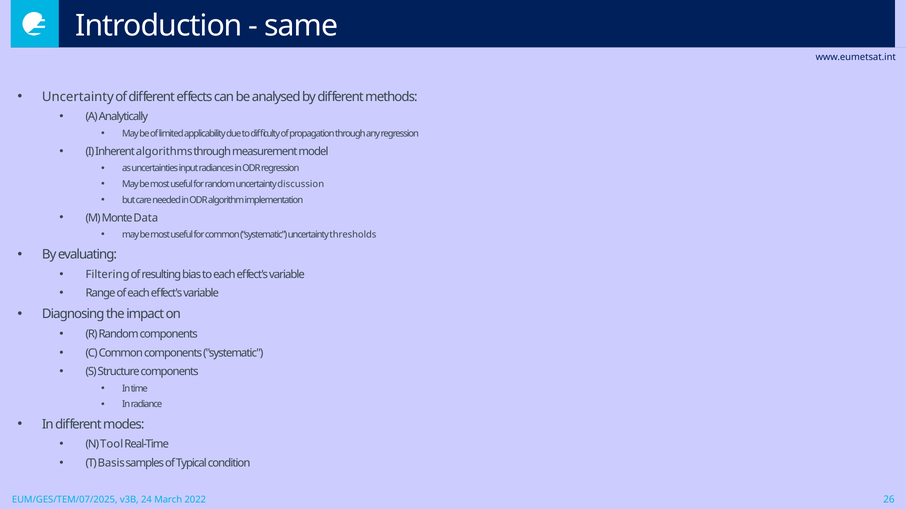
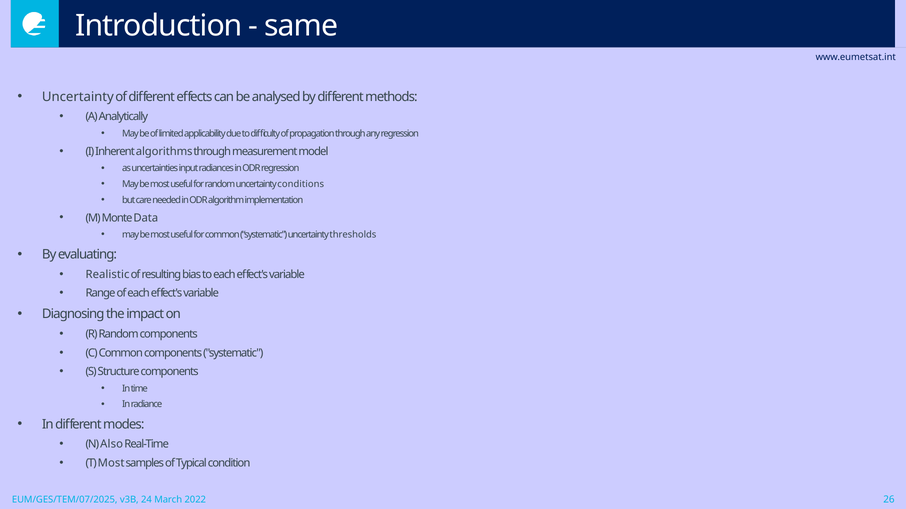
discussion: discussion -> conditions
Filtering: Filtering -> Realistic
Tool: Tool -> Also
T Basis: Basis -> Most
